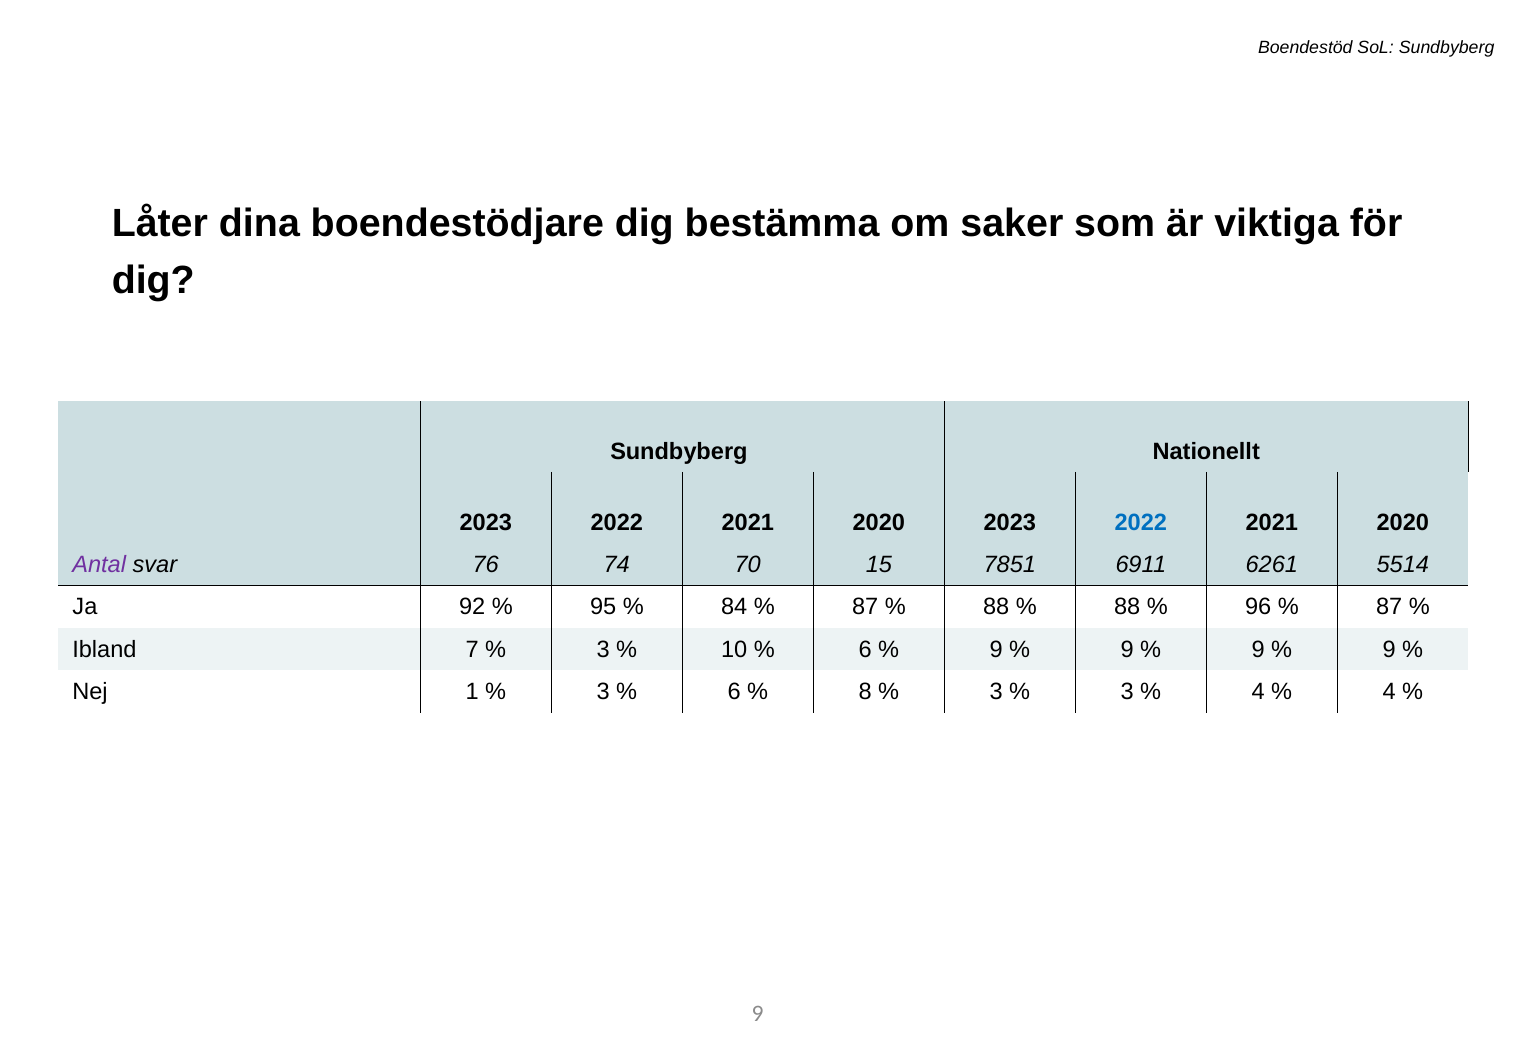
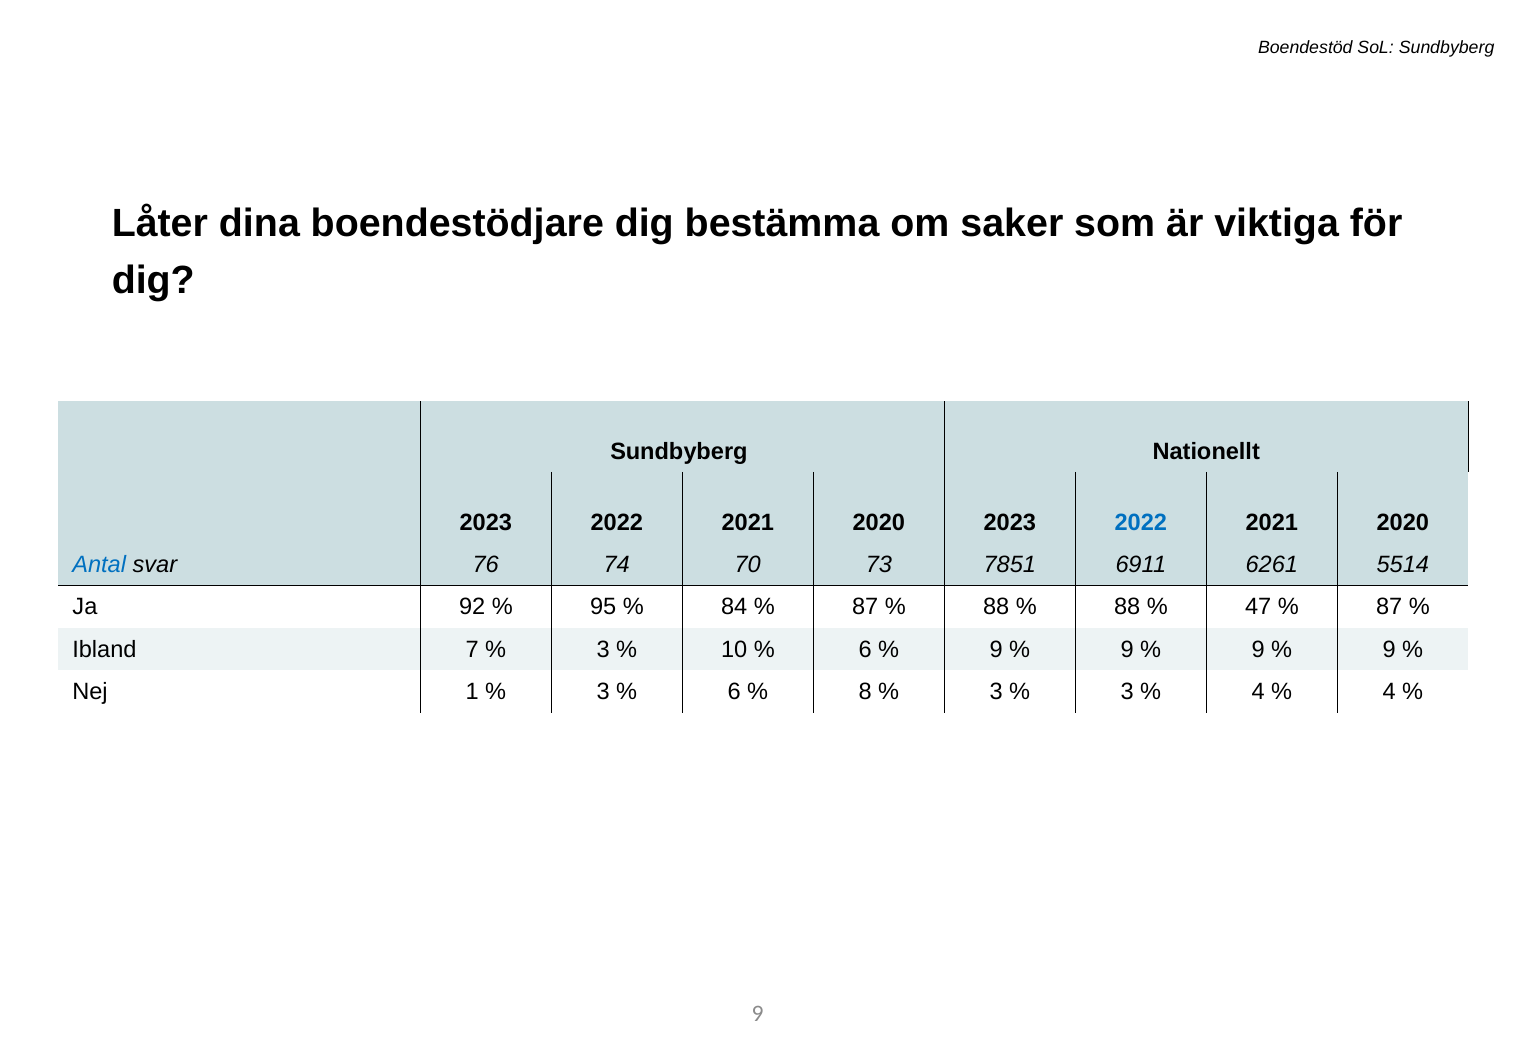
Antal colour: purple -> blue
15: 15 -> 73
96: 96 -> 47
